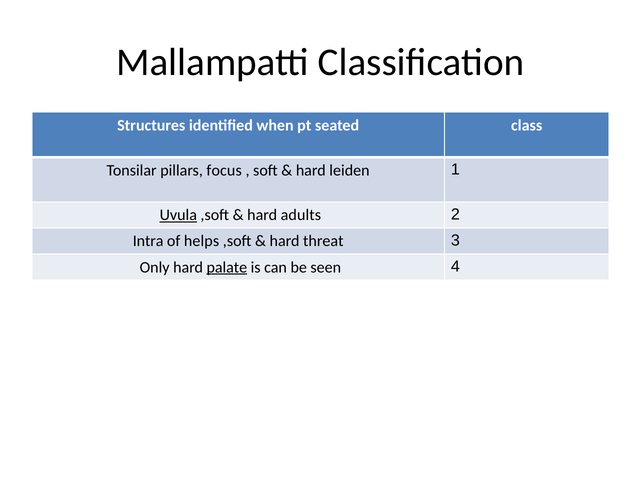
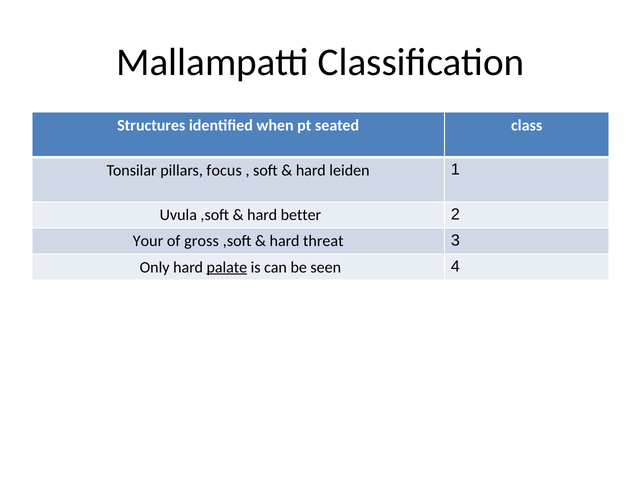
Uvula underline: present -> none
adults: adults -> better
Intra: Intra -> Your
helps: helps -> gross
